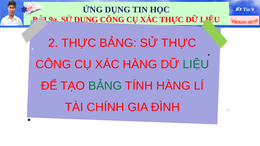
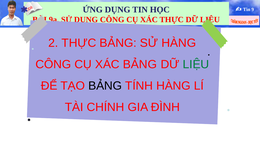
SỬ THỰC: THỰC -> HÀNG
XÁC HÀNG: HÀNG -> BẢNG
BẢNG at (105, 86) colour: green -> black
